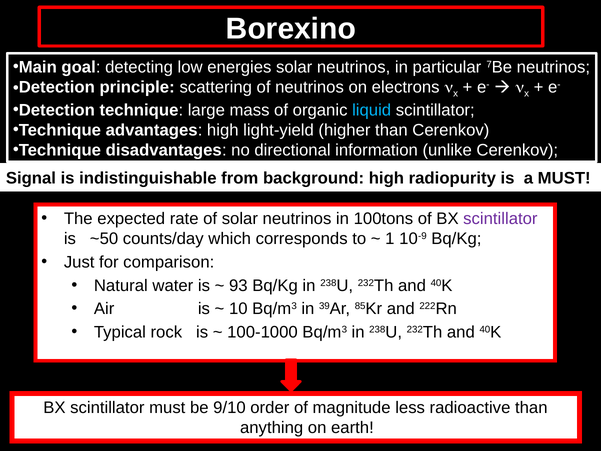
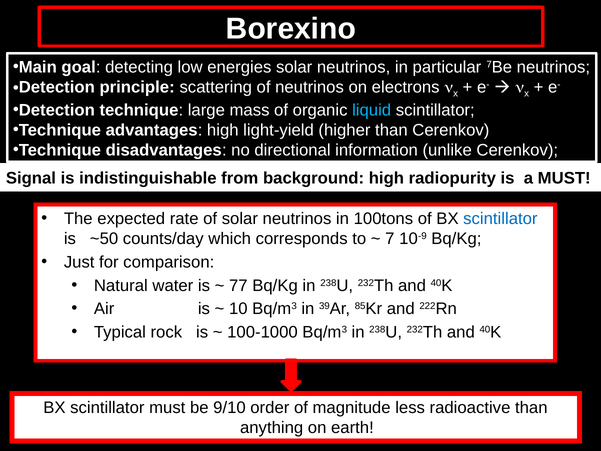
scintillator at (500, 219) colour: purple -> blue
1: 1 -> 7
93: 93 -> 77
